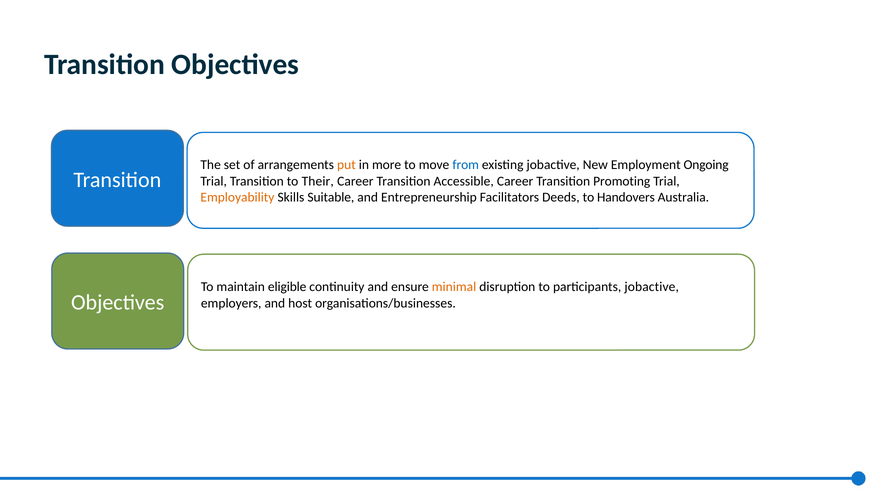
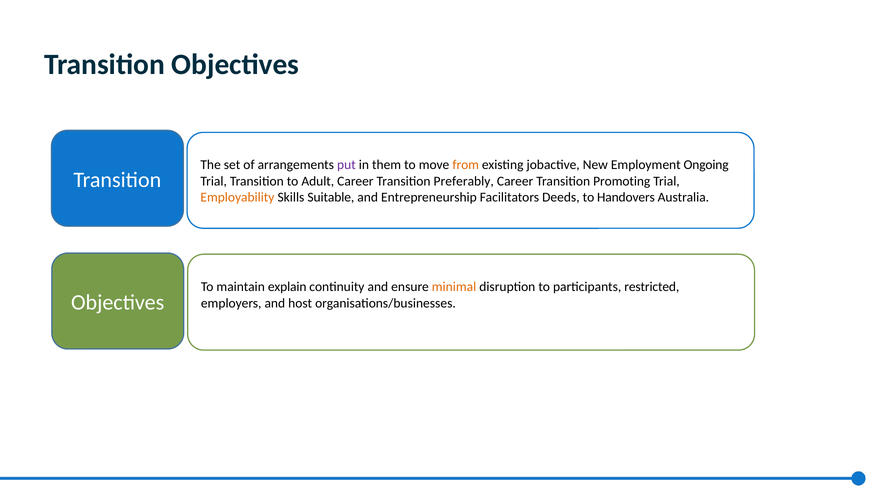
put colour: orange -> purple
more: more -> them
from colour: blue -> orange
Their: Their -> Adult
Accessible: Accessible -> Preferably
eligible: eligible -> explain
participants jobactive: jobactive -> restricted
